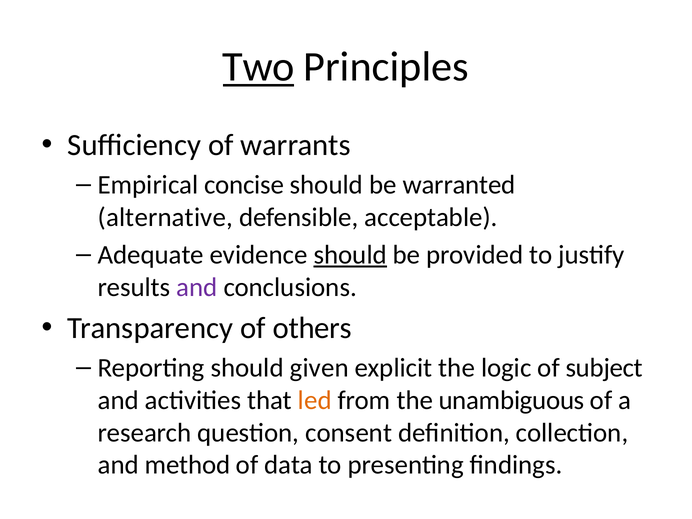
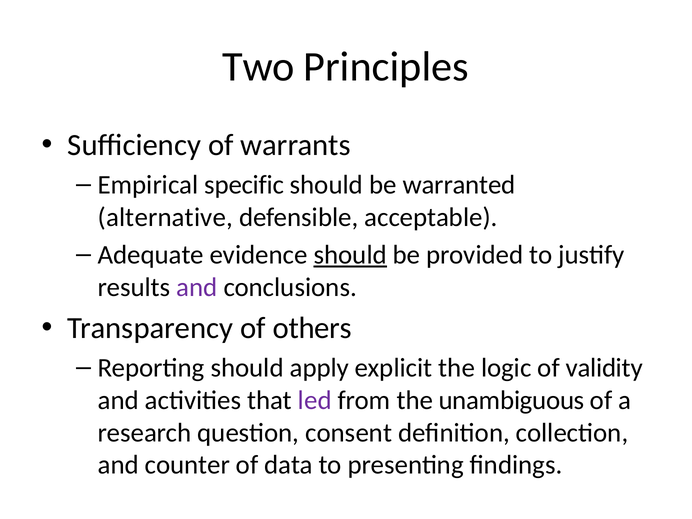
Two underline: present -> none
concise: concise -> specific
given: given -> apply
subject: subject -> validity
led colour: orange -> purple
method: method -> counter
